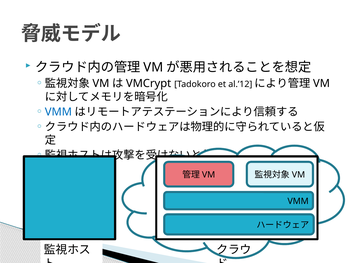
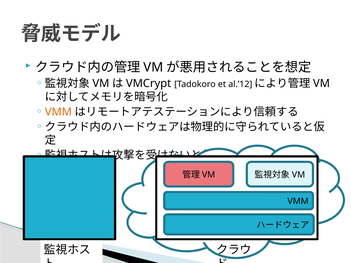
VMM at (58, 112) colour: blue -> orange
